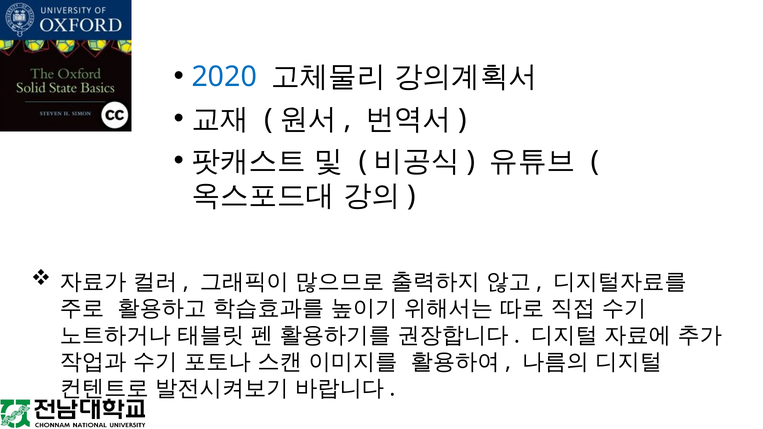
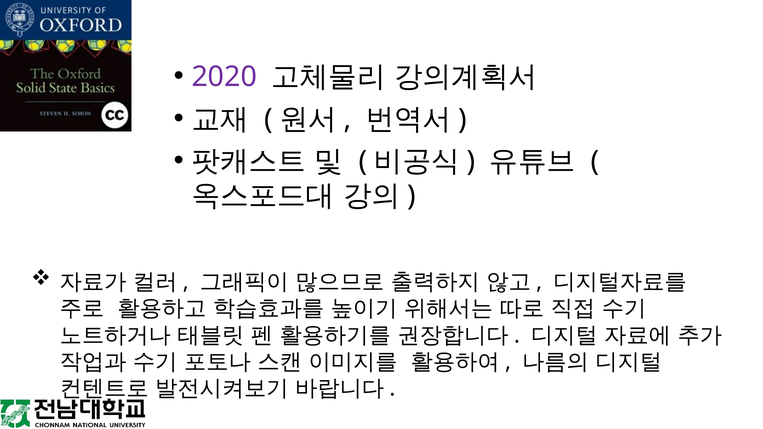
2020 colour: blue -> purple
